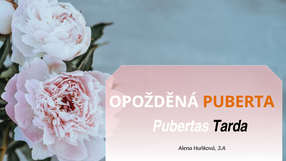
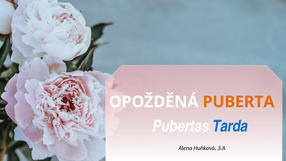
Tarda colour: black -> blue
